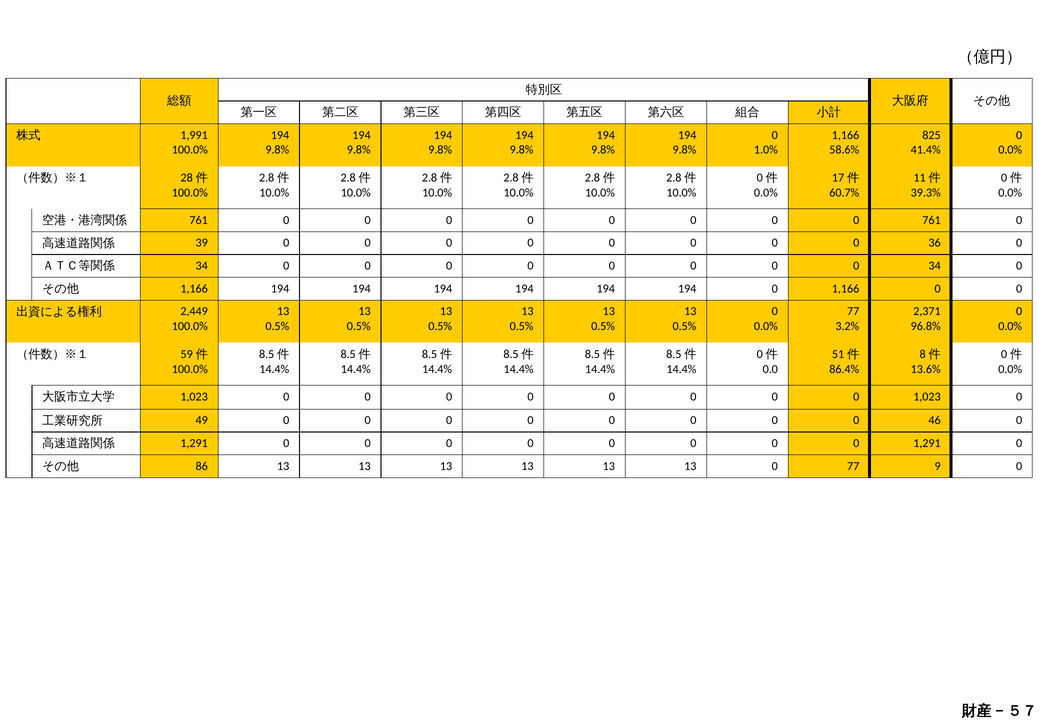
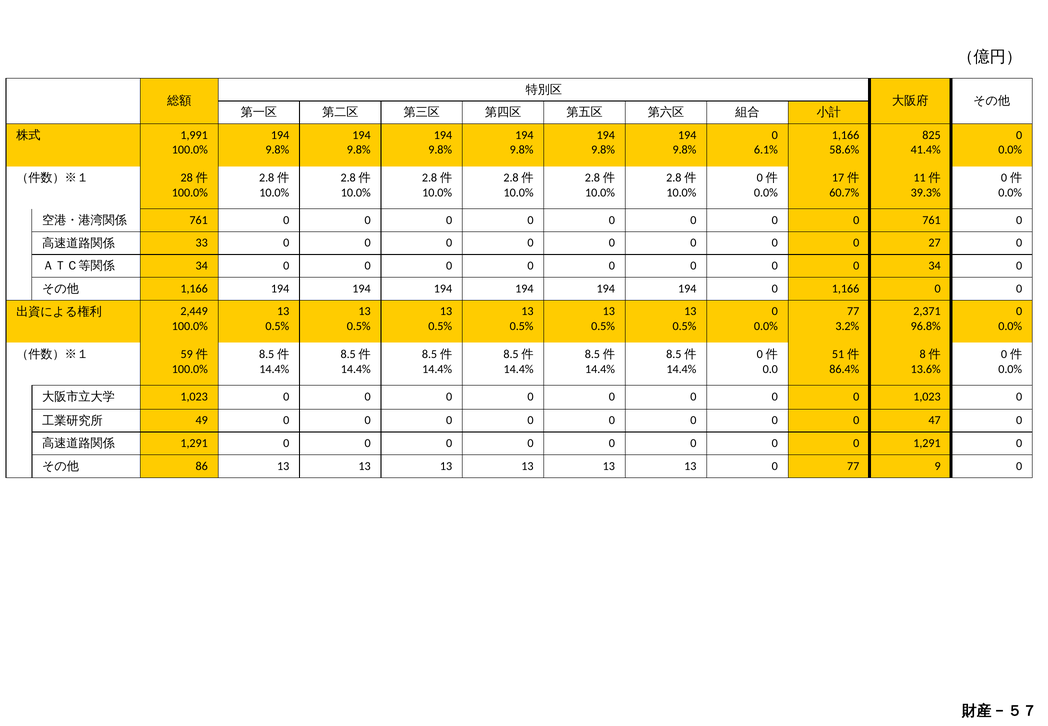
1.0%: 1.0% -> 6.1%
39: 39 -> 33
36: 36 -> 27
46: 46 -> 47
